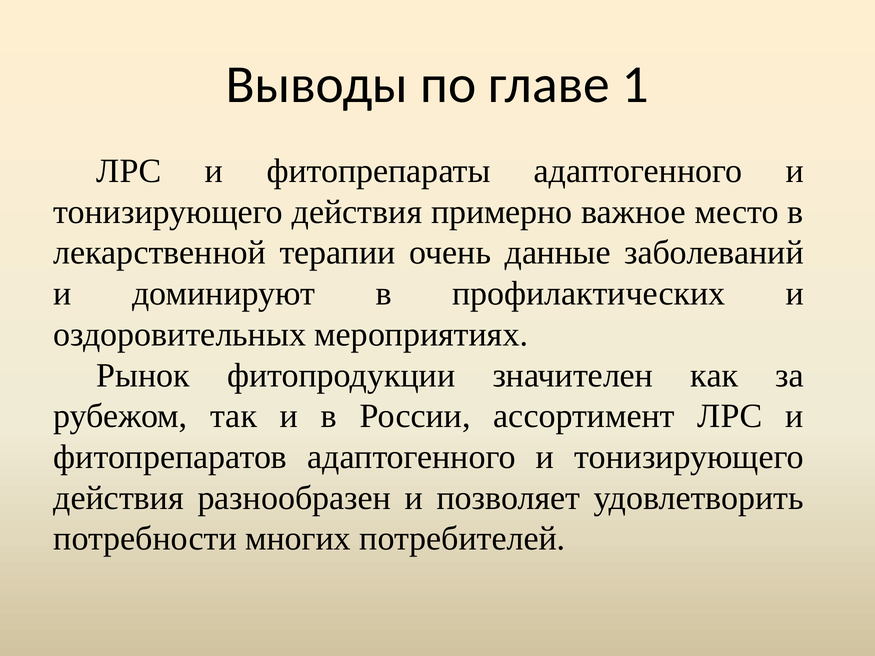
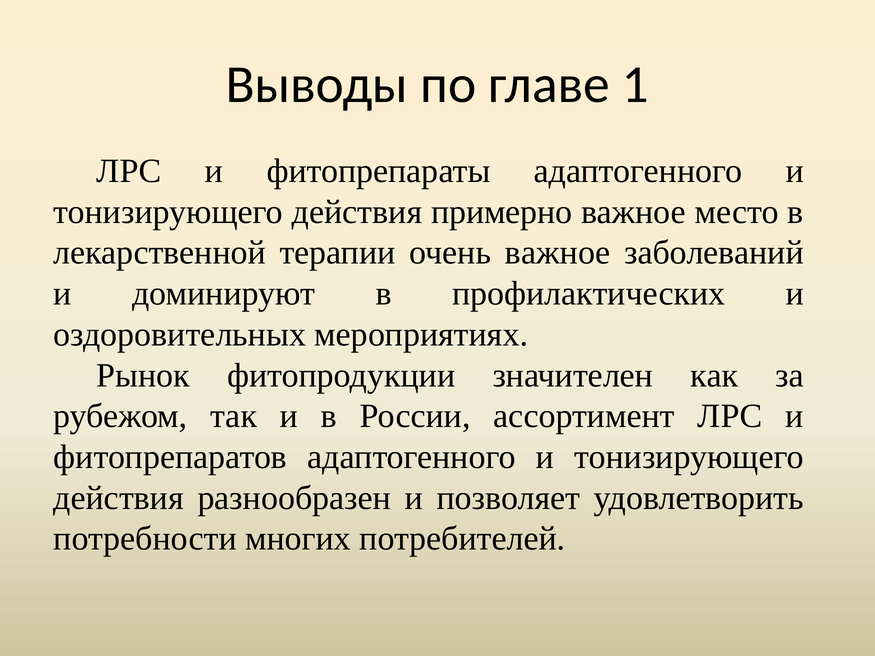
очень данные: данные -> важное
